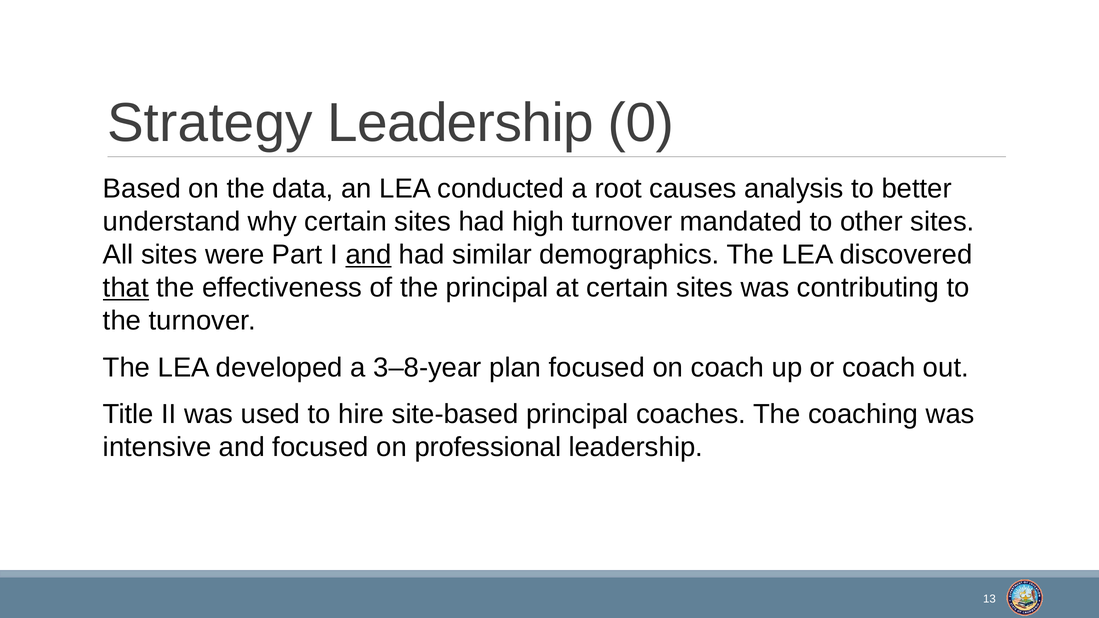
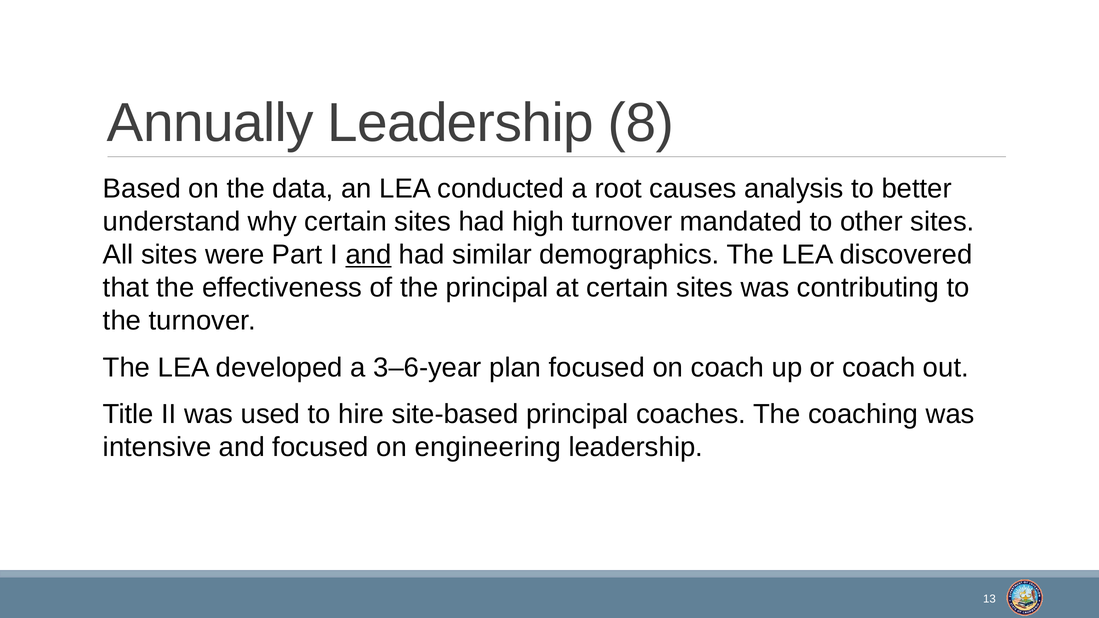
Strategy: Strategy -> Annually
0: 0 -> 8
that underline: present -> none
3–8-year: 3–8-year -> 3–6-year
professional: professional -> engineering
